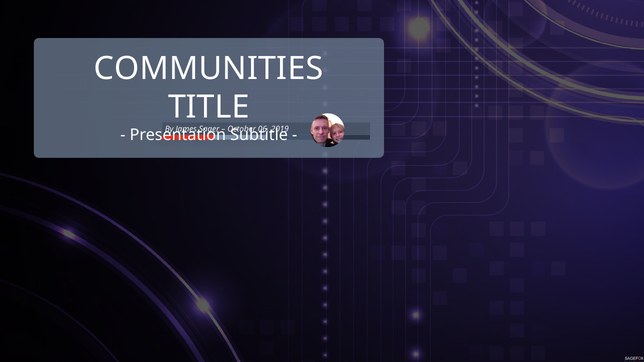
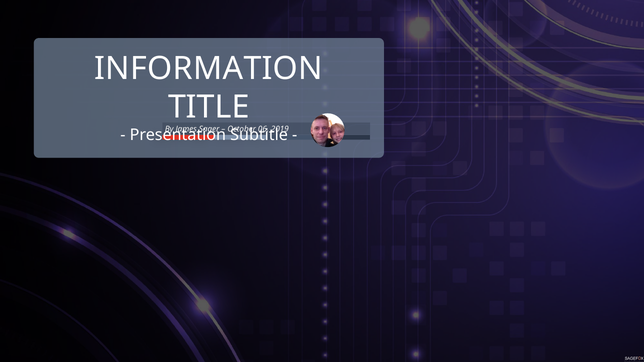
COMMUNITIES: COMMUNITIES -> INFORMATION
